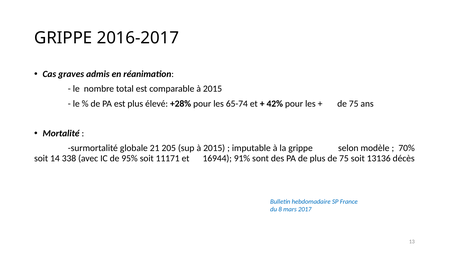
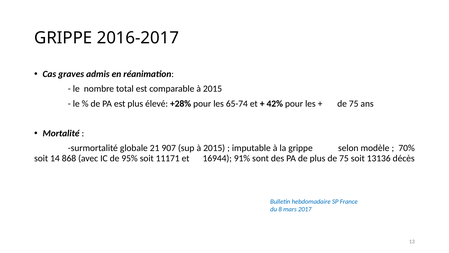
205: 205 -> 907
338: 338 -> 868
